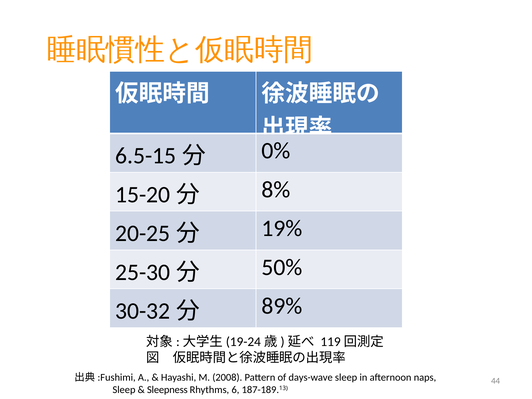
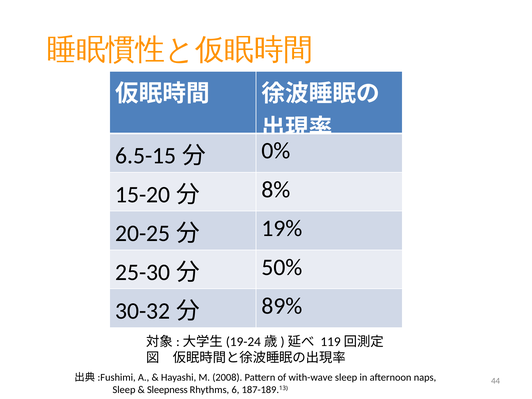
days-wave: days-wave -> with-wave
